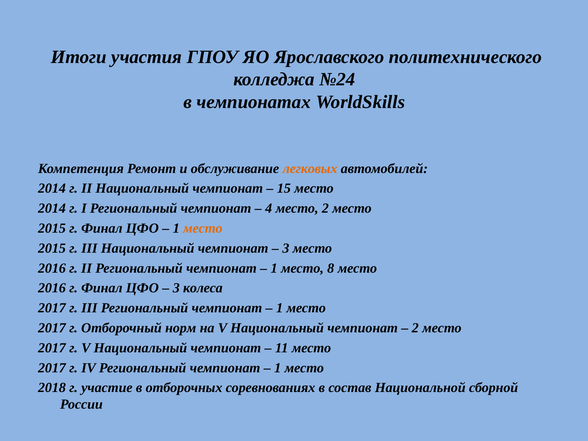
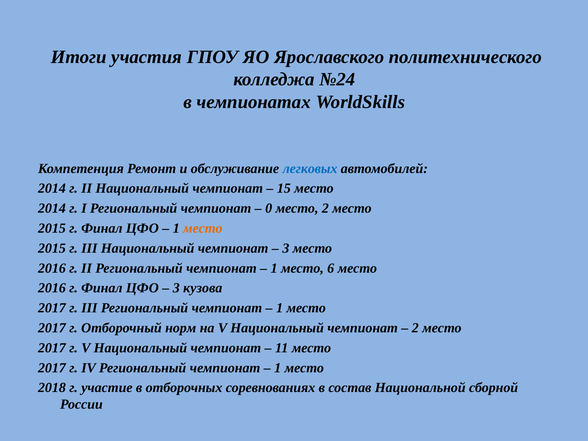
легковых colour: orange -> blue
4: 4 -> 0
8: 8 -> 6
колеса: колеса -> кузова
